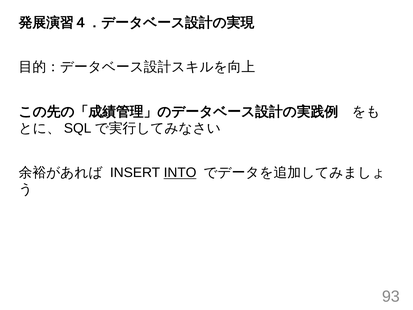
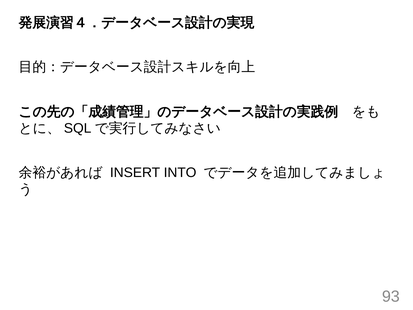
INTO underline: present -> none
